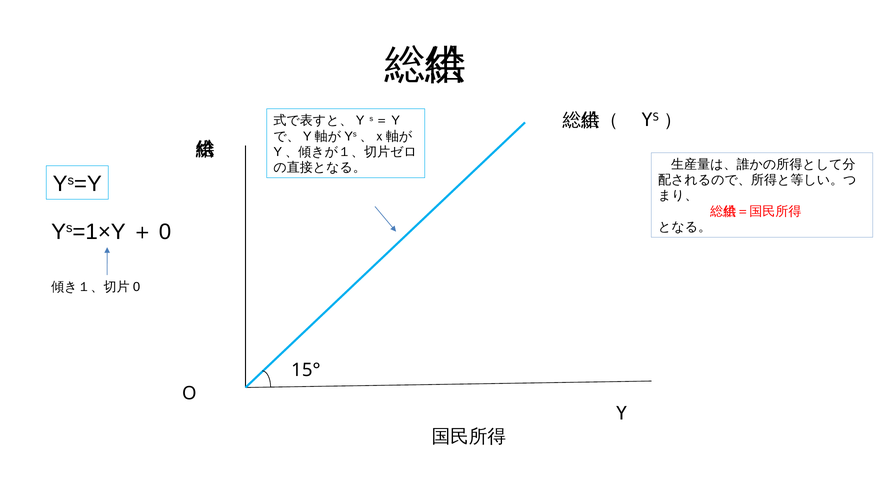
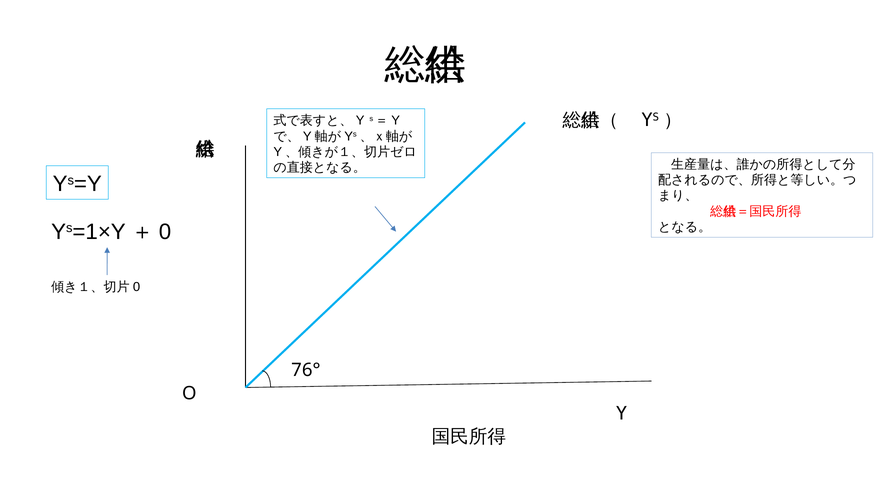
15°: 15° -> 76°
